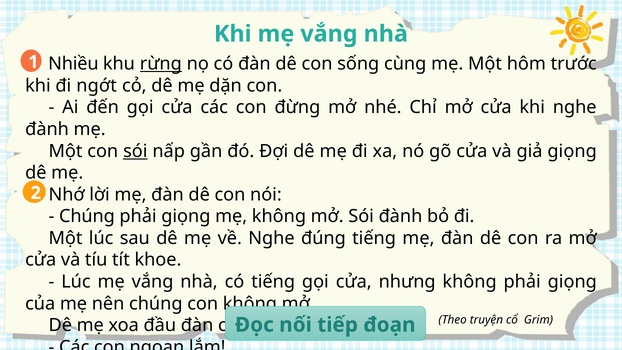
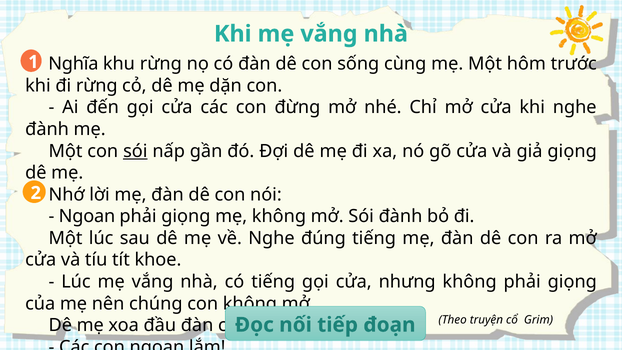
Nhiều: Nhiều -> Nghĩa
rừng at (161, 64) underline: present -> none
đi ngớt: ngớt -> rừng
Chúng at (87, 216): Chúng -> Ngoan
